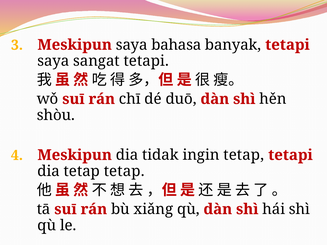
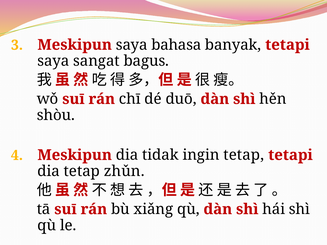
sangat tetapi: tetapi -> bagus
tetap tetap: tetap -> zhǔn
